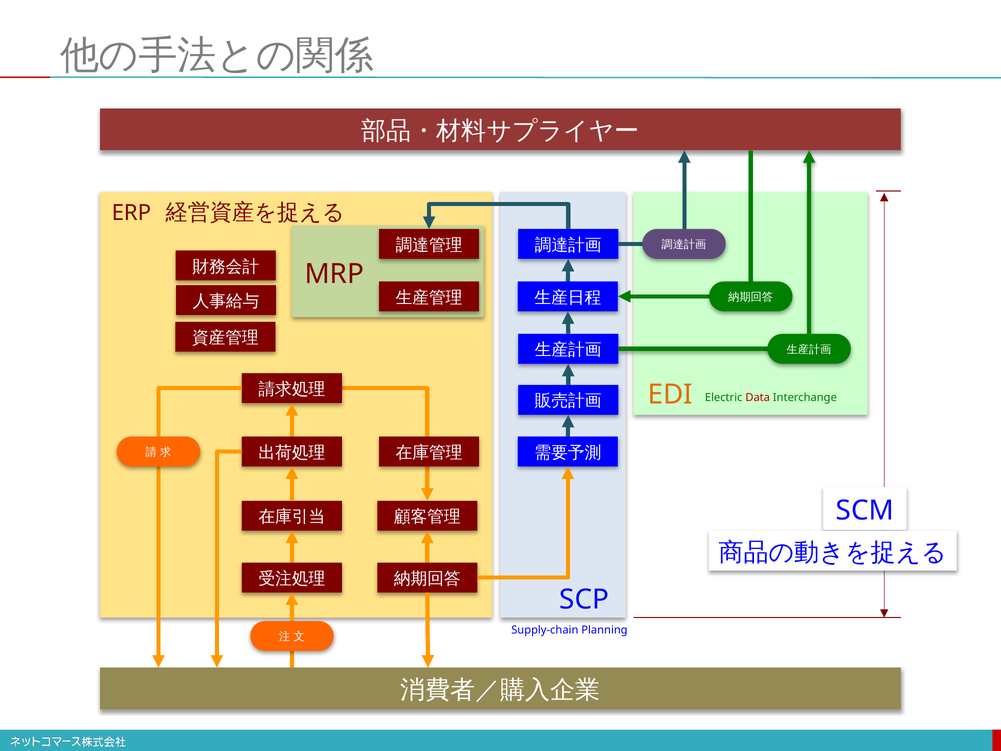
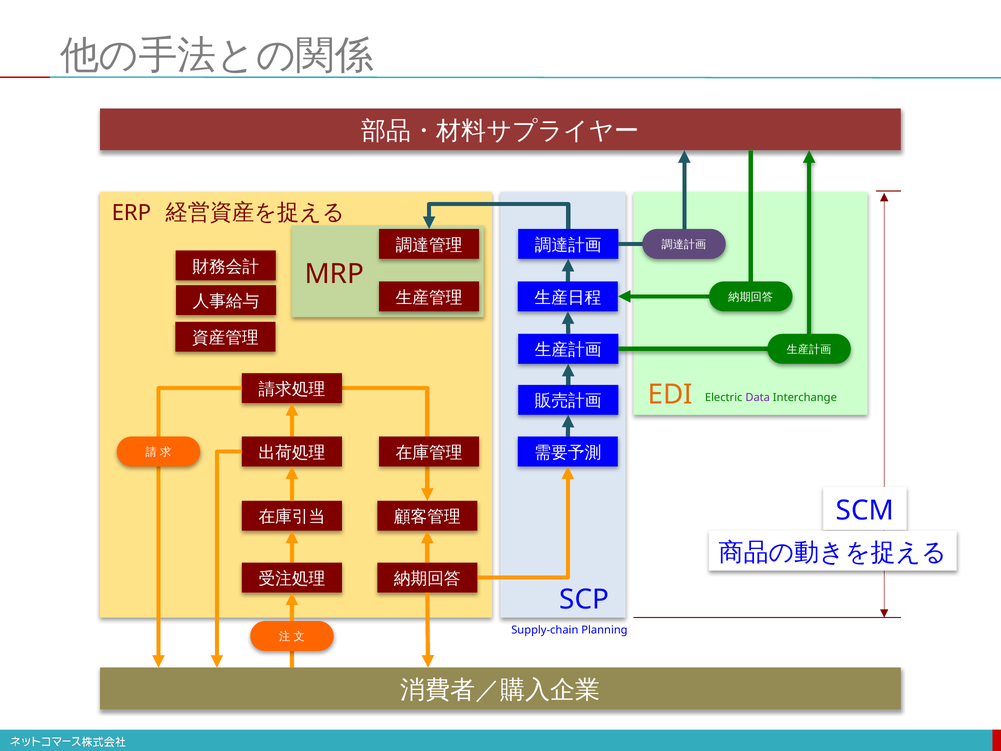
Data colour: red -> purple
